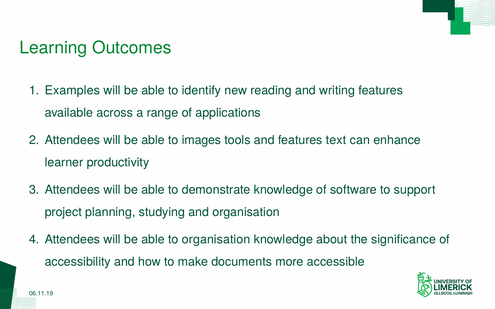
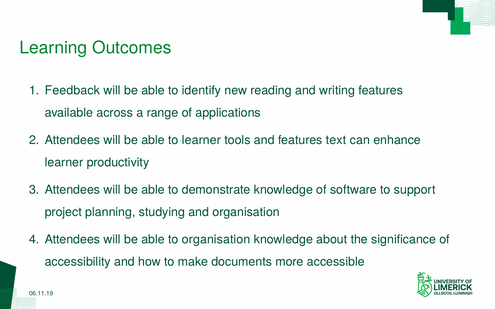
Examples: Examples -> Feedback
to images: images -> learner
